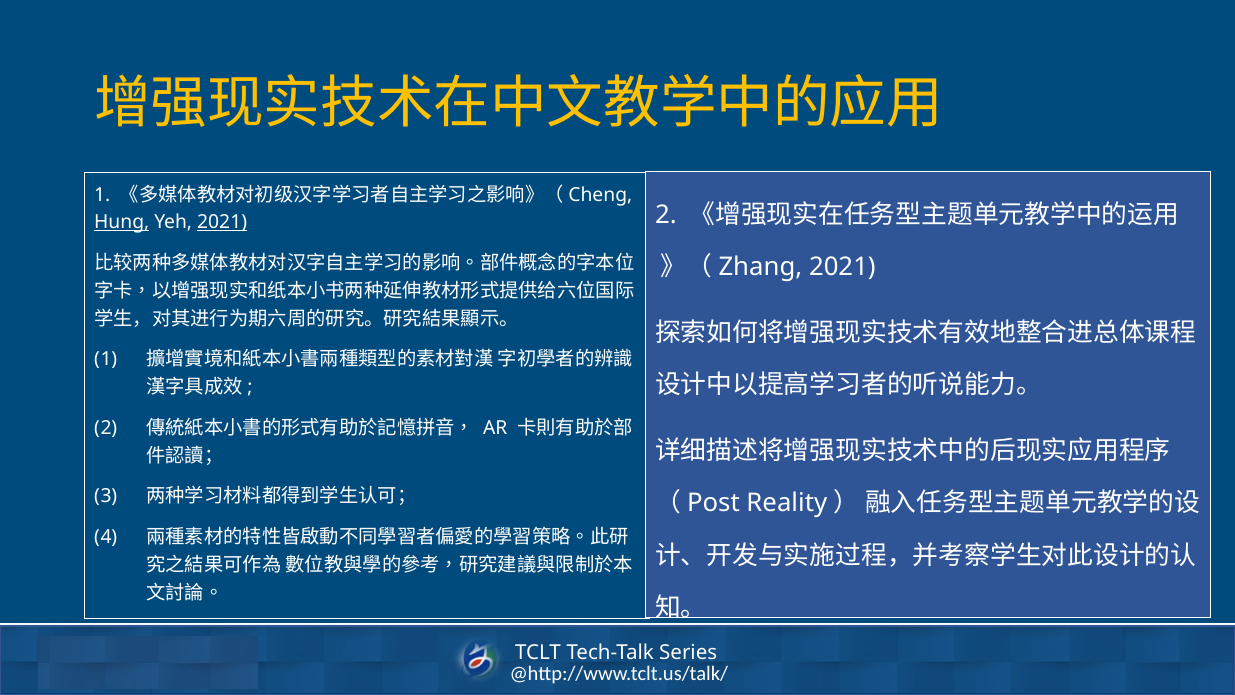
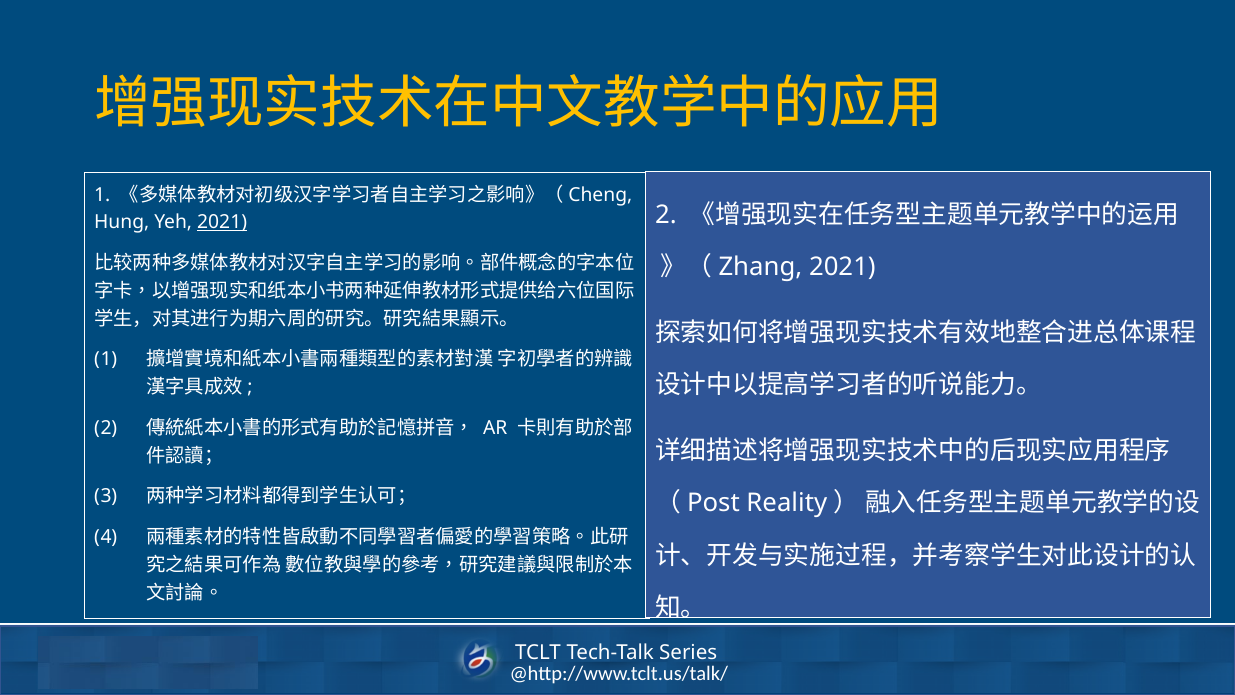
Hung underline: present -> none
